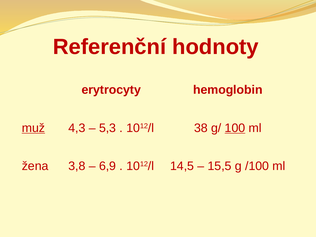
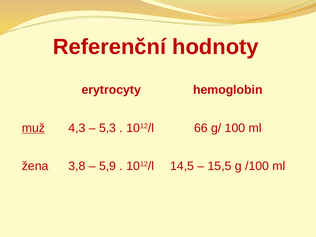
38: 38 -> 66
100 underline: present -> none
6,9: 6,9 -> 5,9
